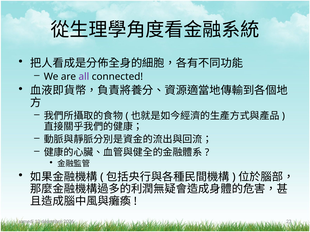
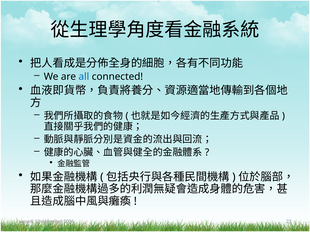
all colour: purple -> blue
